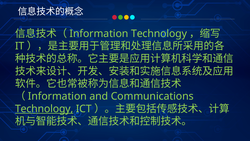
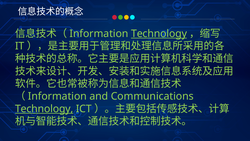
Technology at (159, 33) underline: none -> present
